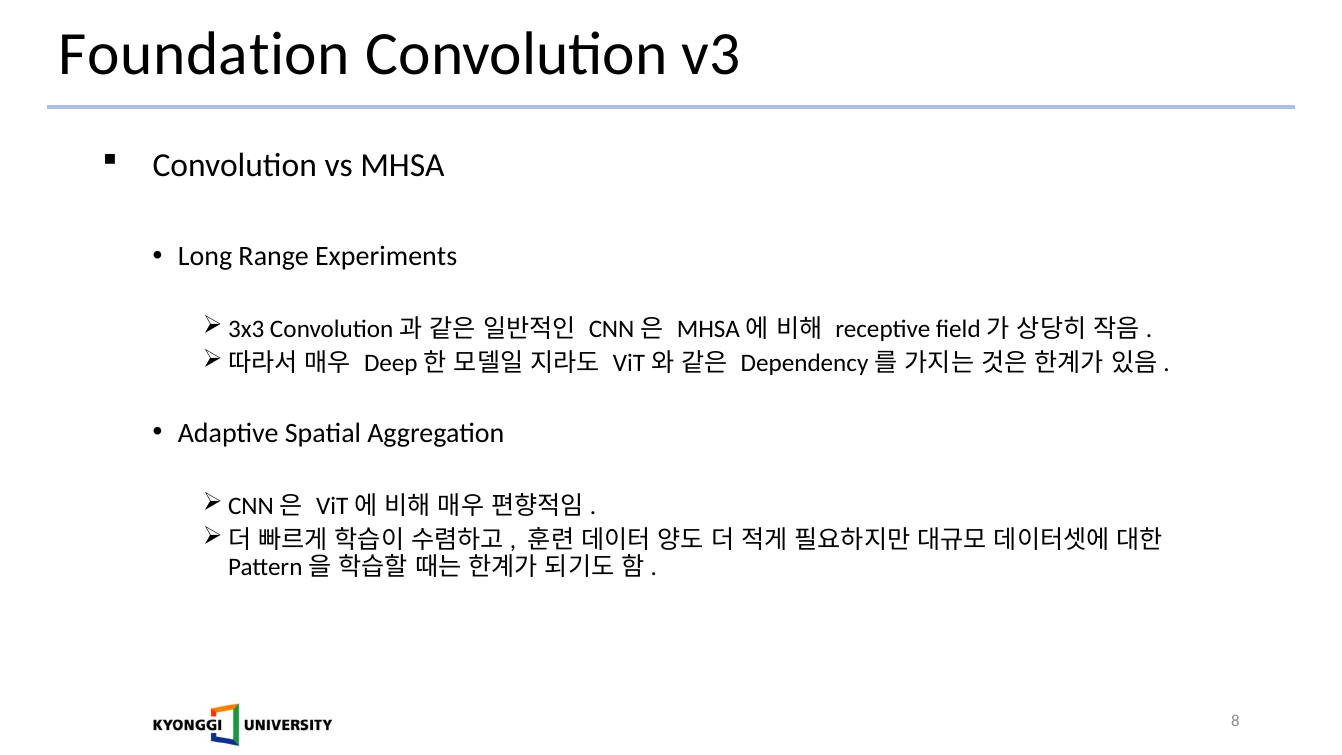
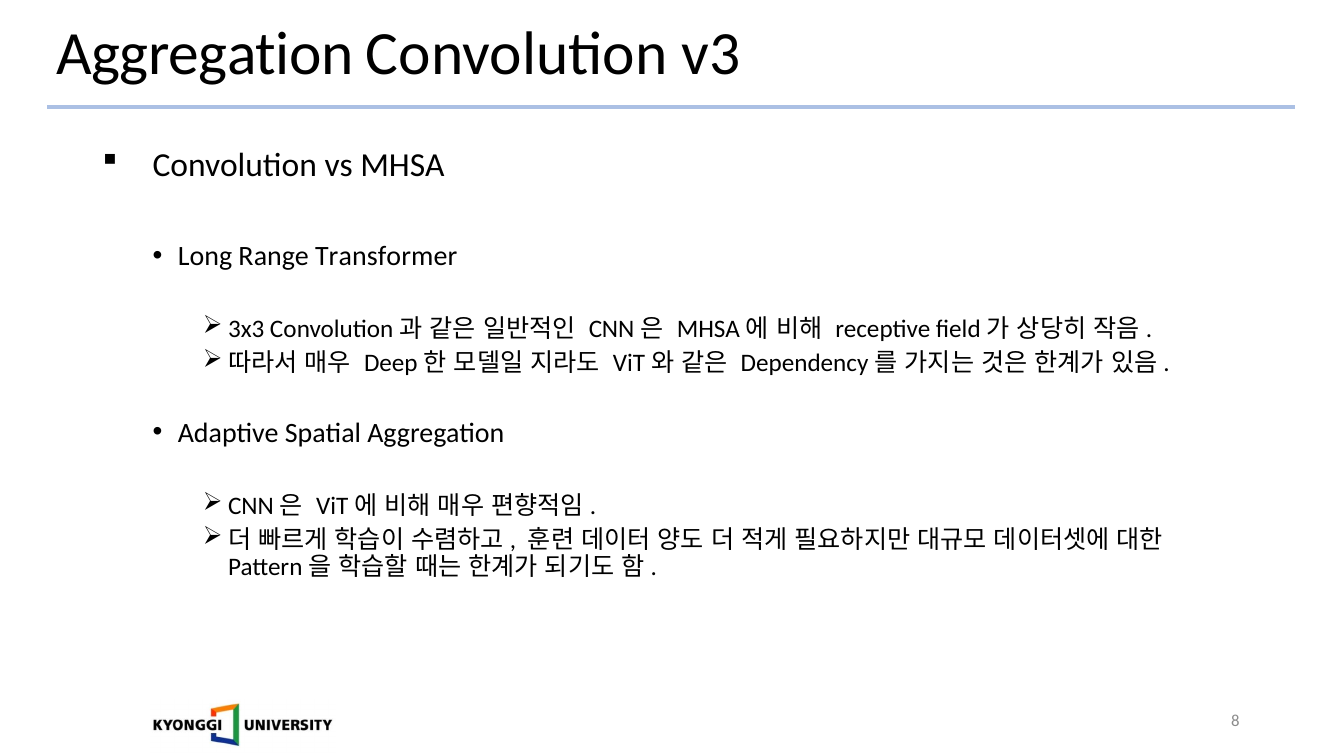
Foundation at (204, 54): Foundation -> Aggregation
Experiments: Experiments -> Transformer
